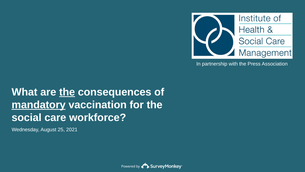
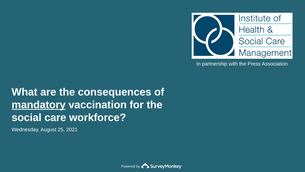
the at (67, 92) underline: present -> none
